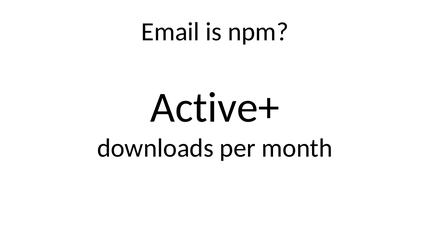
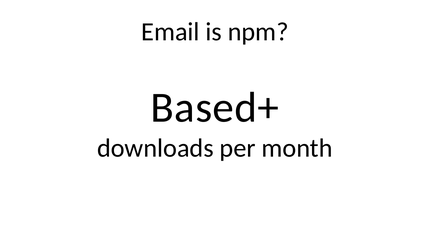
Active+: Active+ -> Based+
